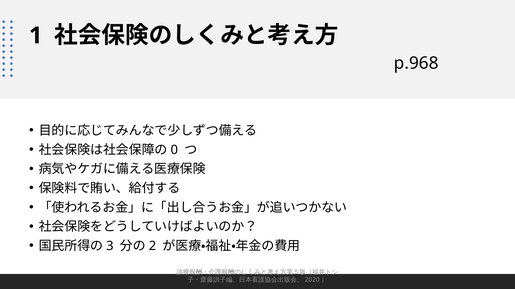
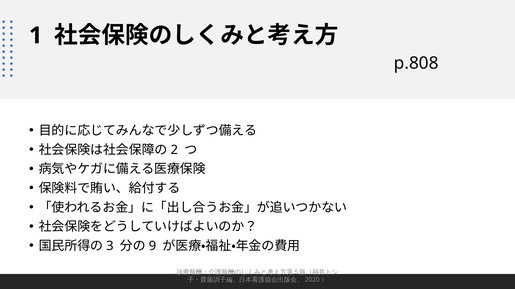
p.968: p.968 -> p.808
0: 0 -> 2
2: 2 -> 9
